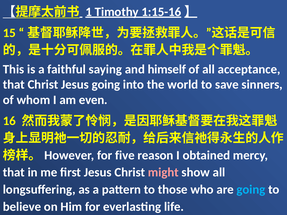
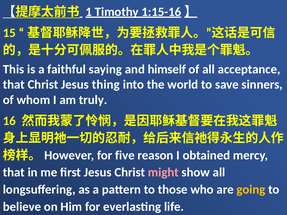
Jesus going: going -> thing
even: even -> truly
going at (251, 190) colour: light blue -> yellow
